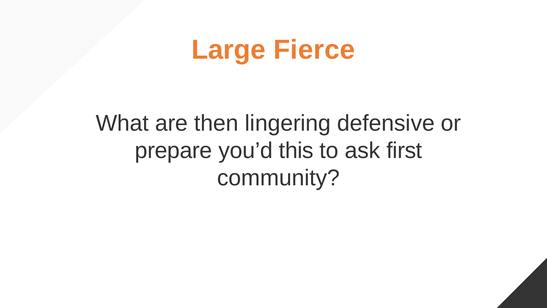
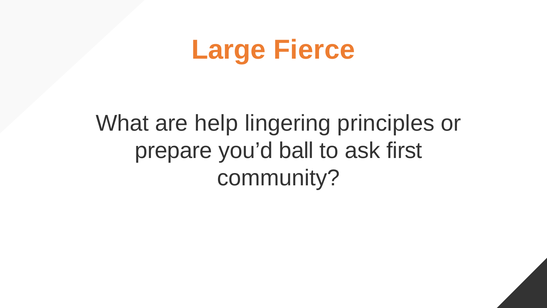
then: then -> help
defensive: defensive -> principles
this: this -> ball
